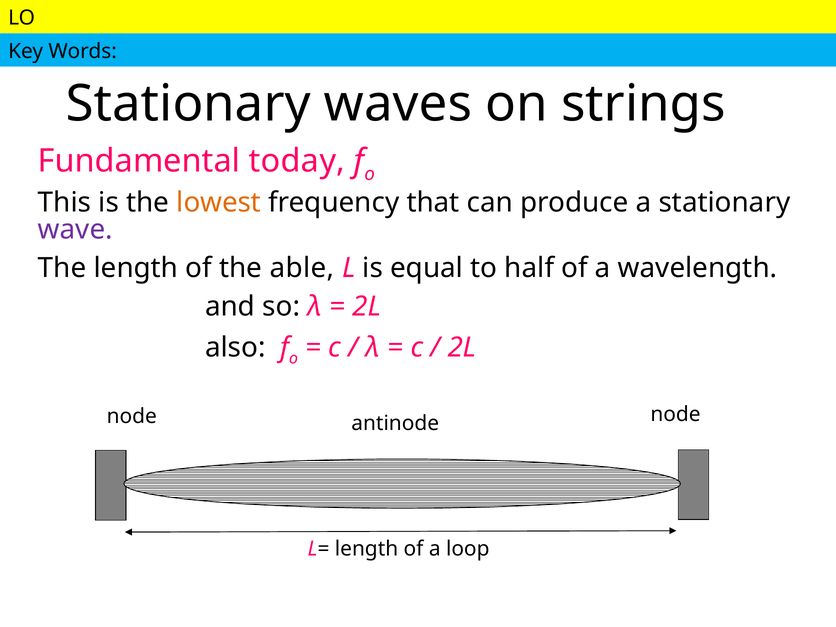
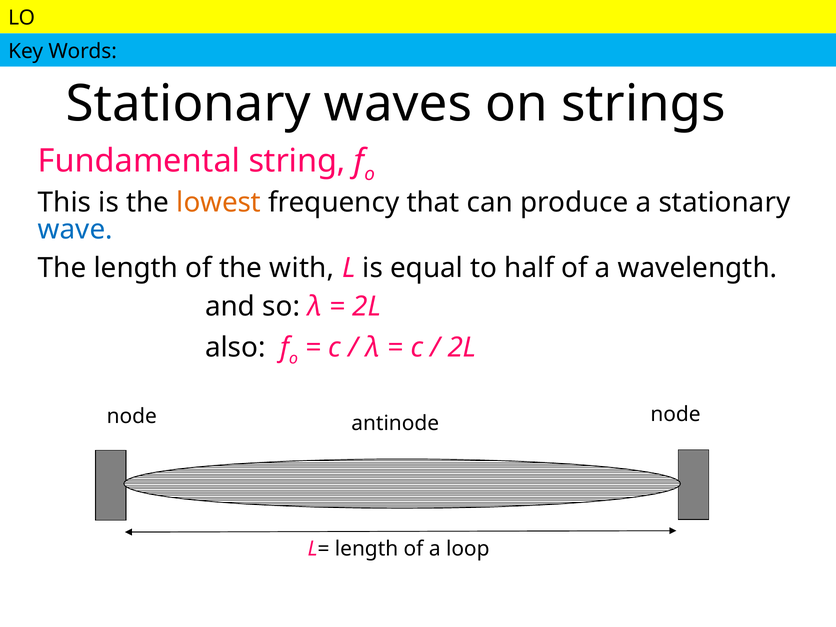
today: today -> string
wave colour: purple -> blue
able: able -> with
